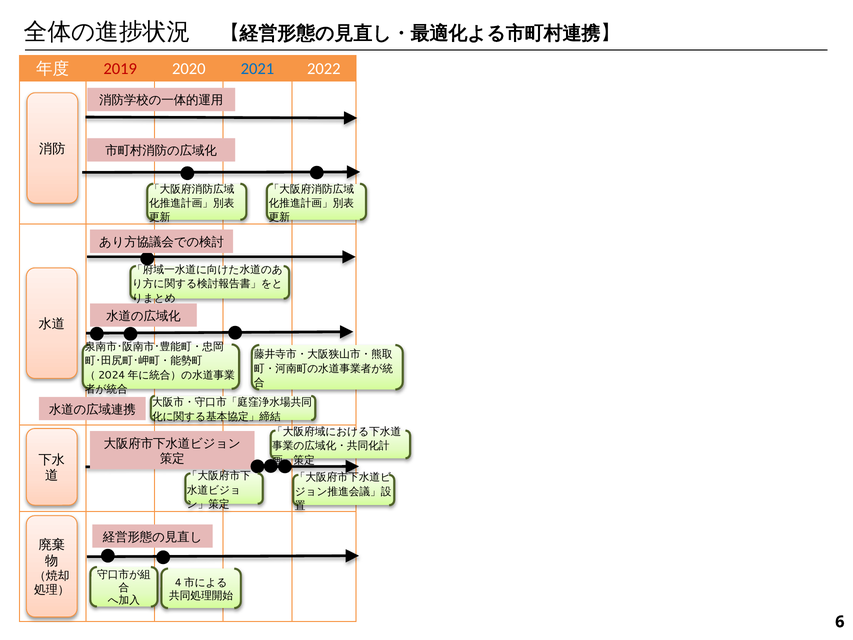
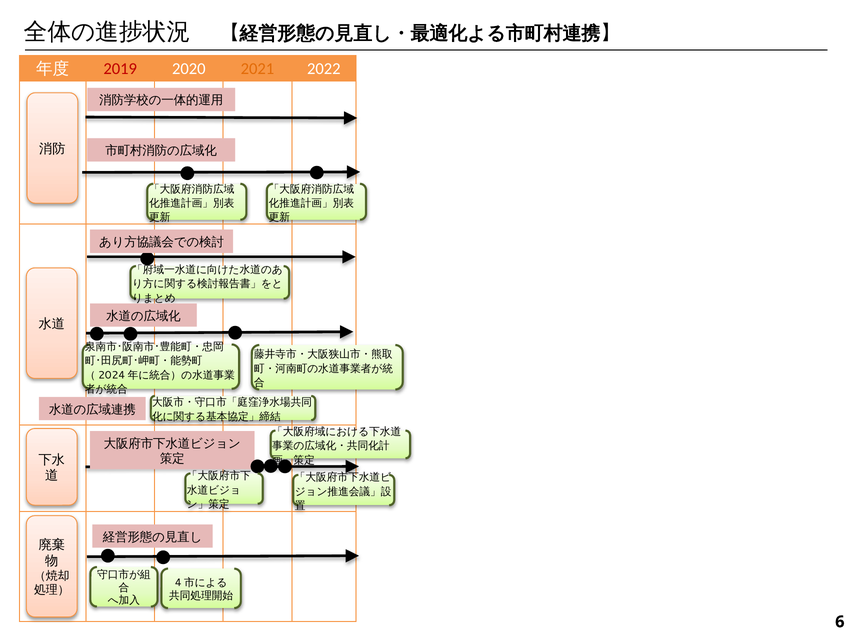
2021 colour: blue -> orange
